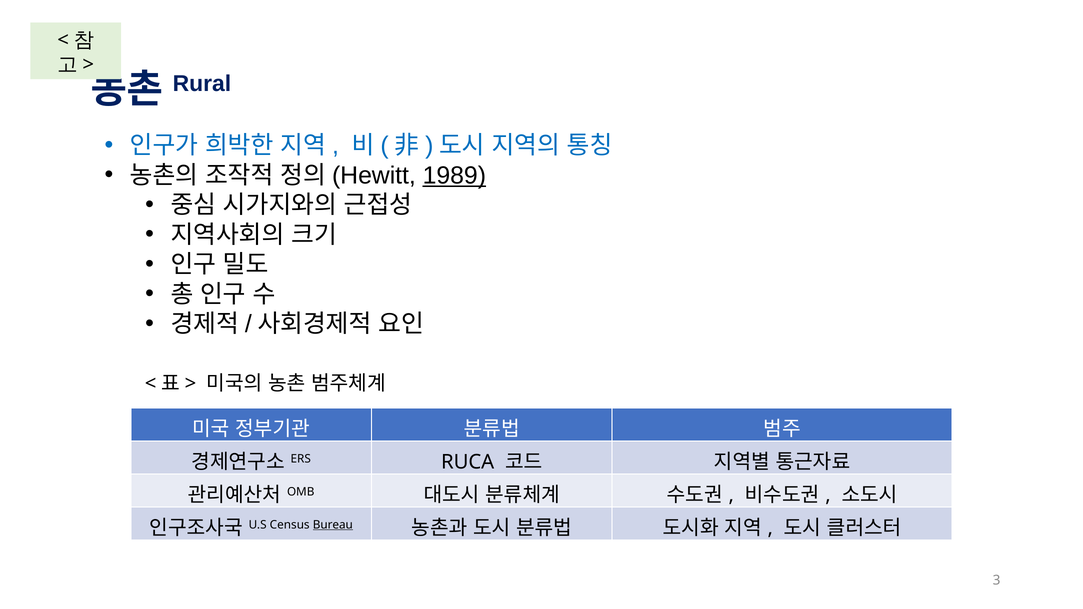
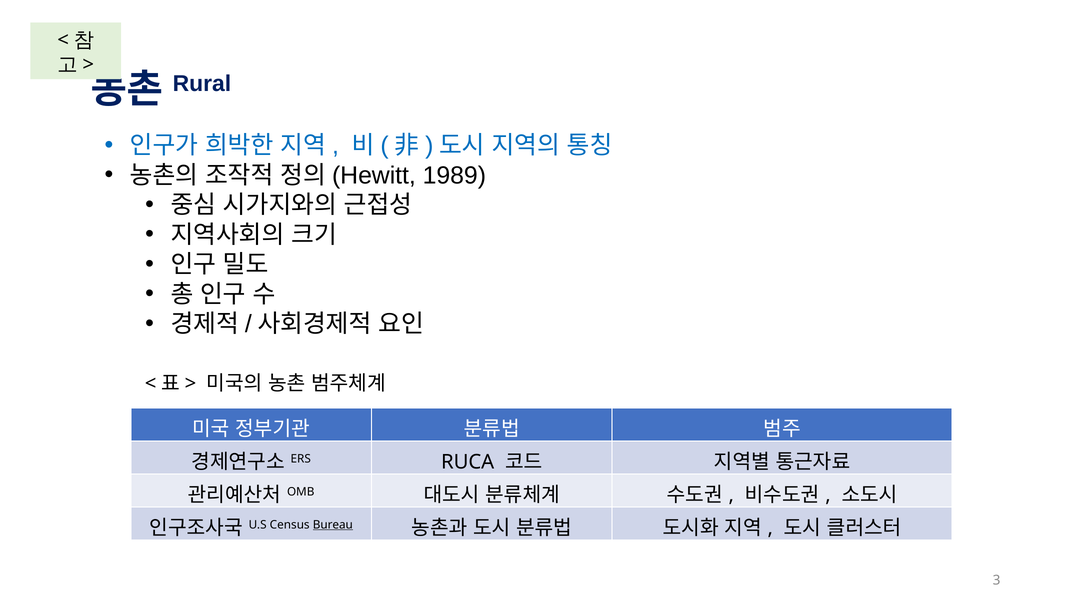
1989 underline: present -> none
